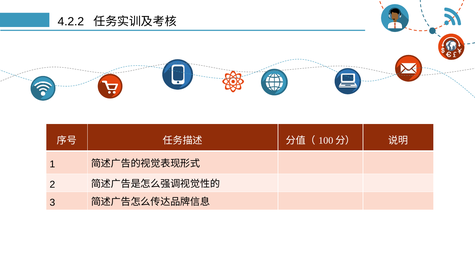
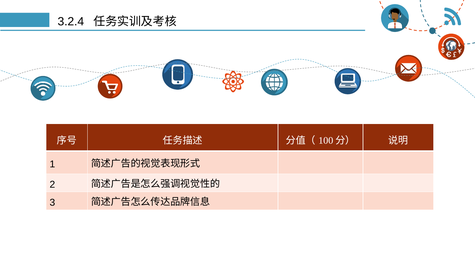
4.2.2: 4.2.2 -> 3.2.4
